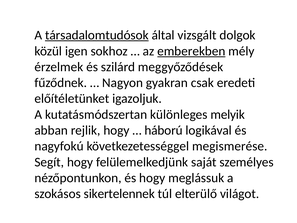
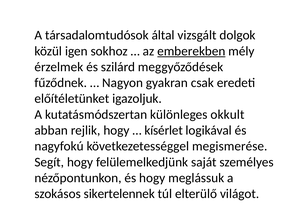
társadalomtudósok underline: present -> none
melyik: melyik -> okkult
háború: háború -> kísérlet
